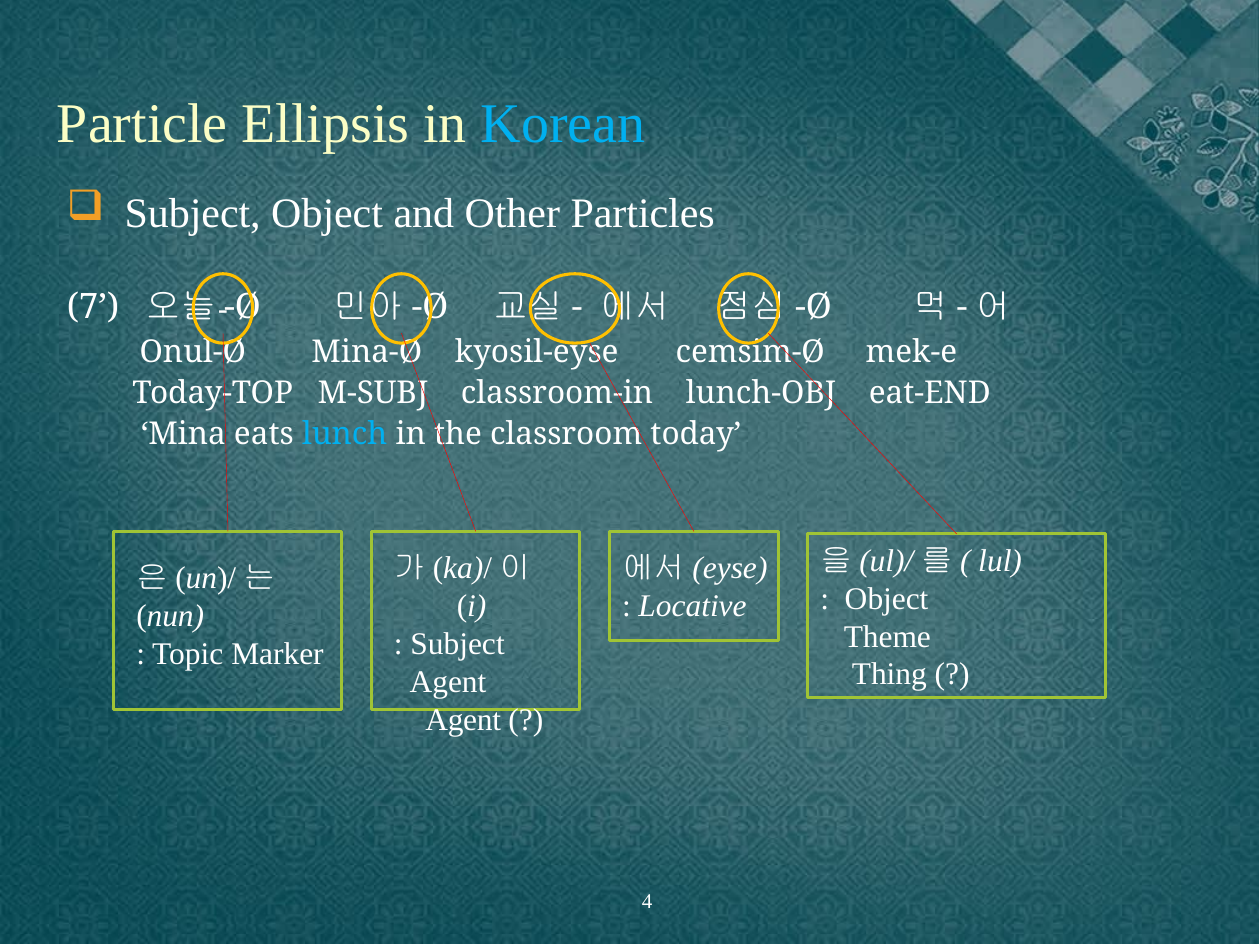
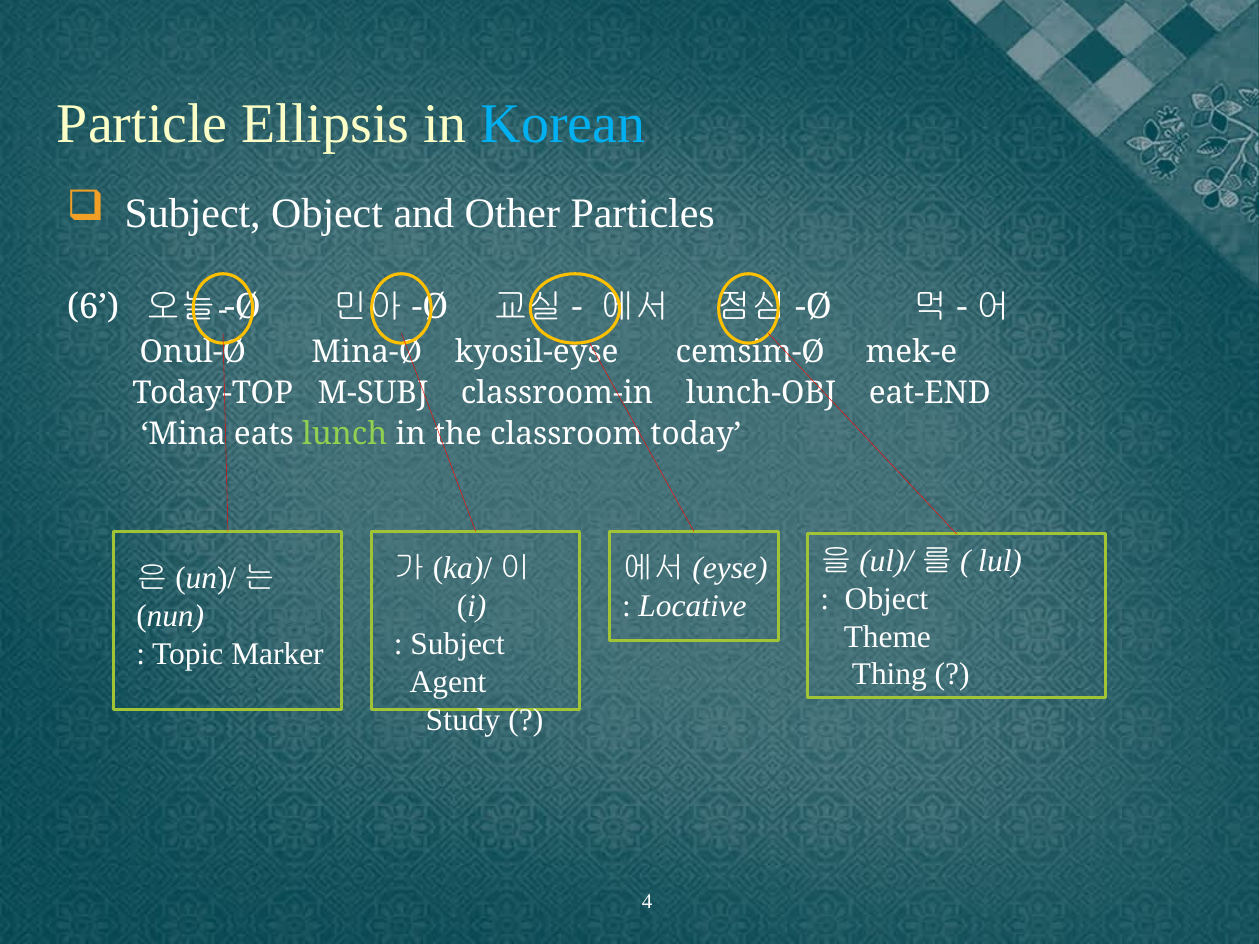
7: 7 -> 6
lunch colour: light blue -> light green
Agent at (463, 720): Agent -> Study
